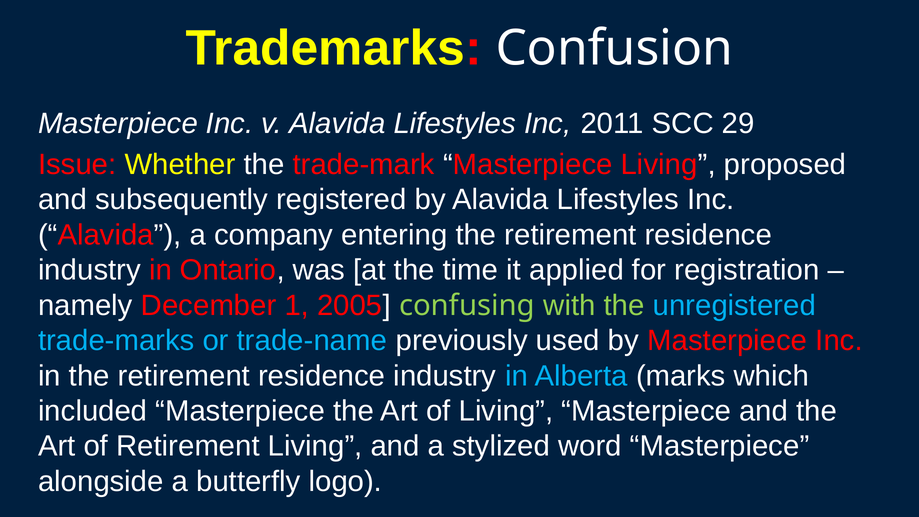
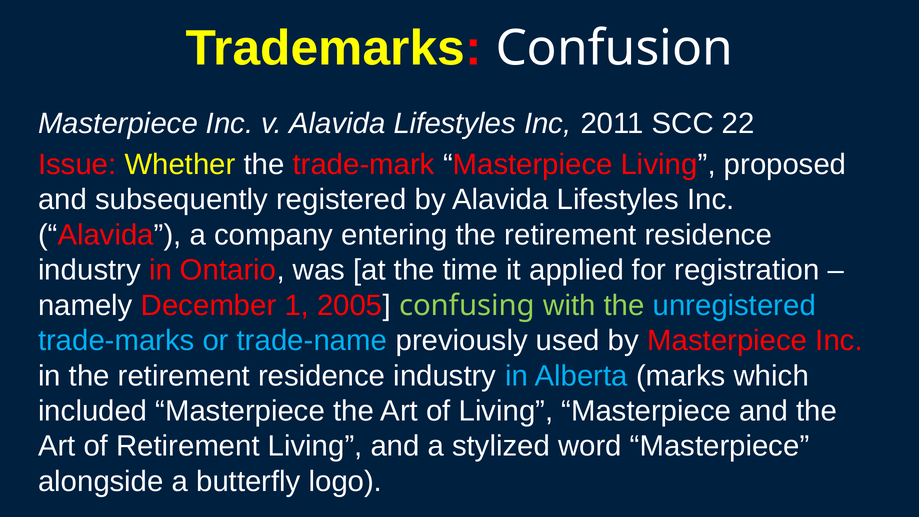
29: 29 -> 22
